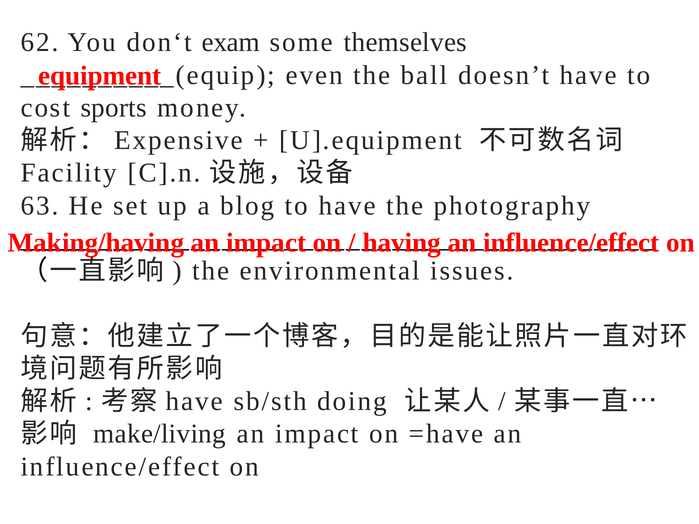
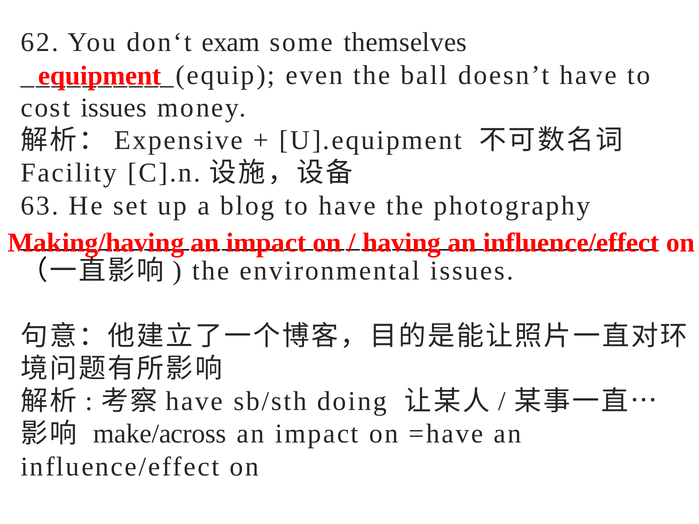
cost sports: sports -> issues
make/living: make/living -> make/across
